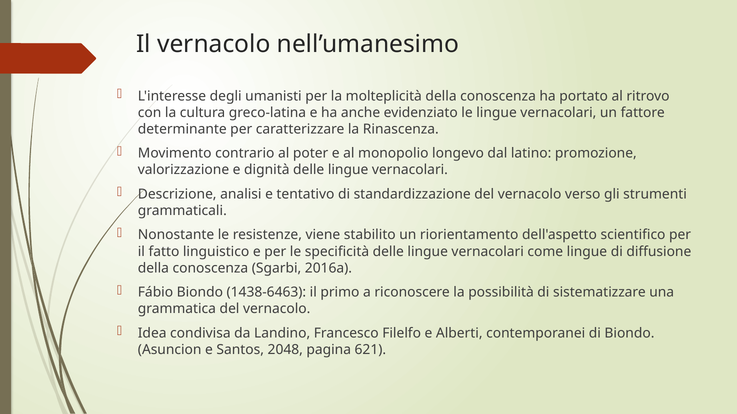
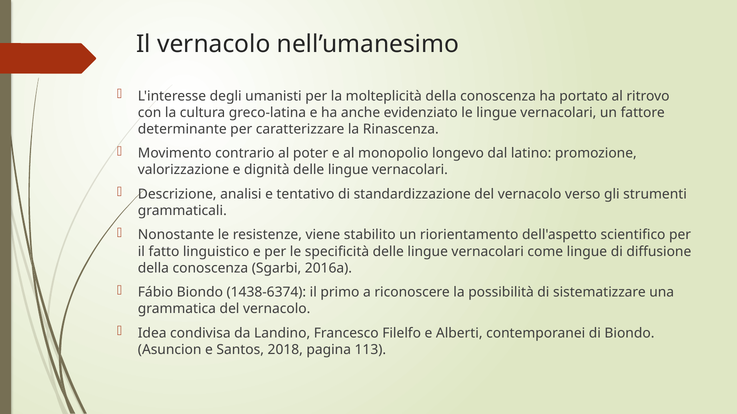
1438-6463: 1438-6463 -> 1438-6374
2048: 2048 -> 2018
621: 621 -> 113
